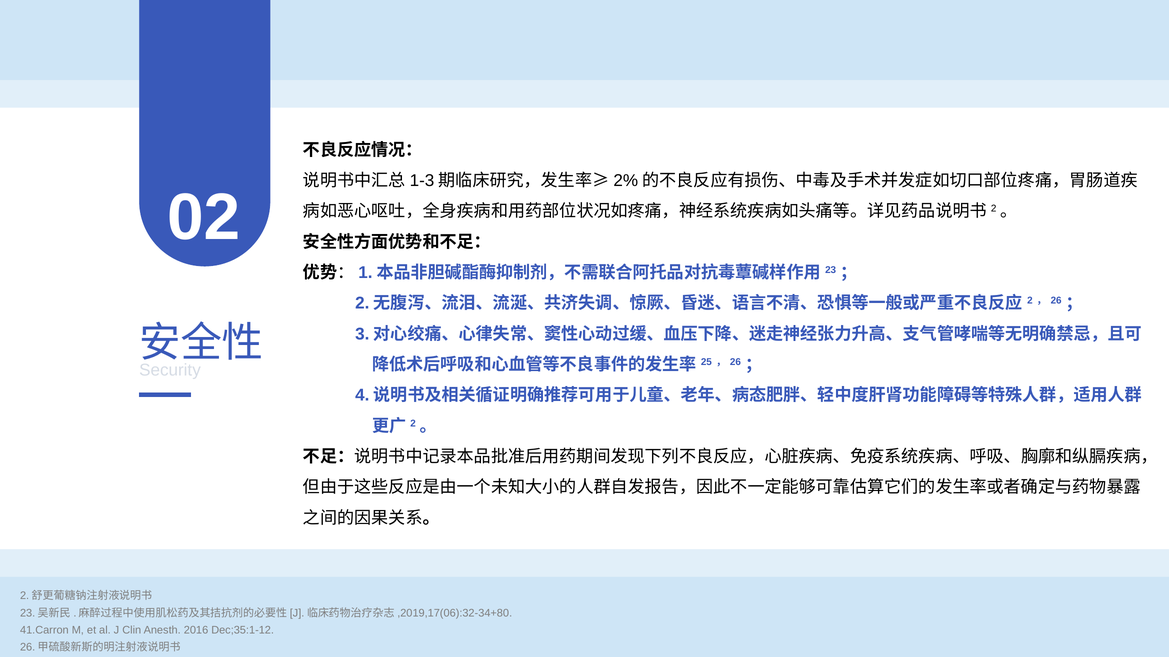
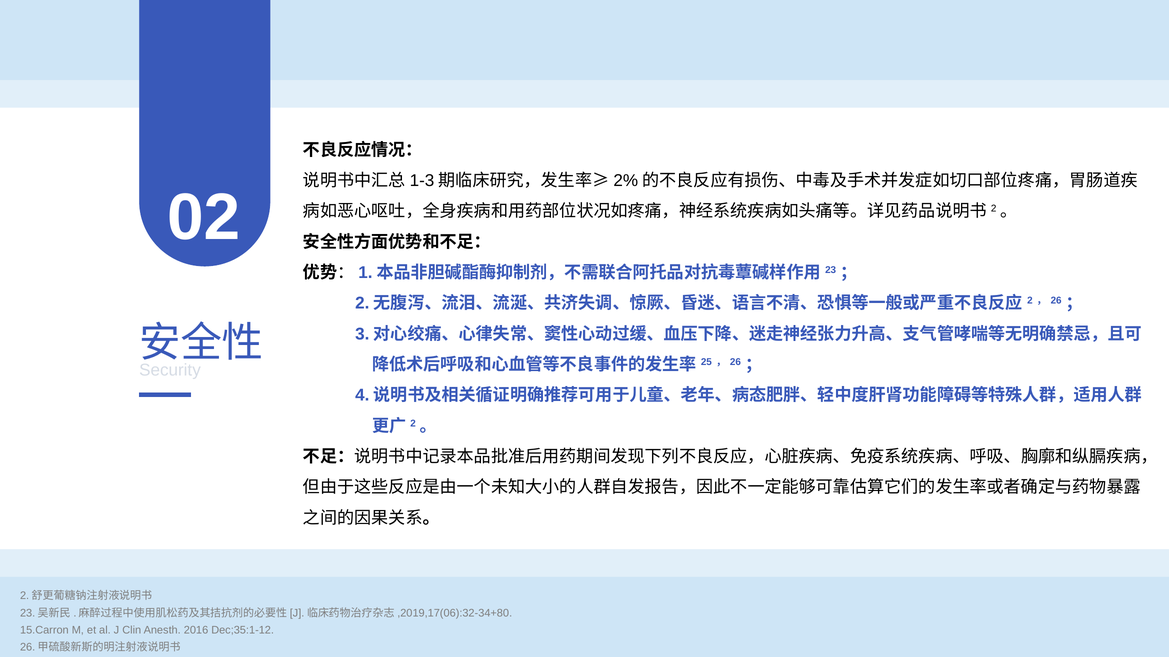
41.Carron: 41.Carron -> 15.Carron
